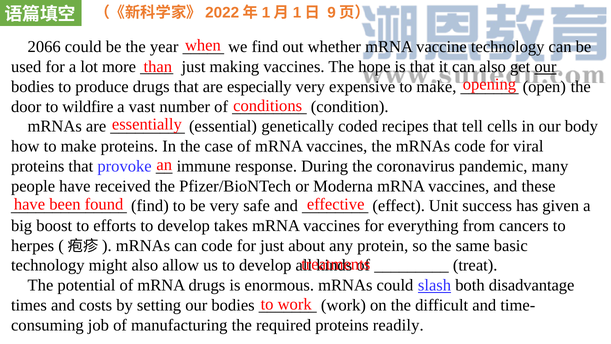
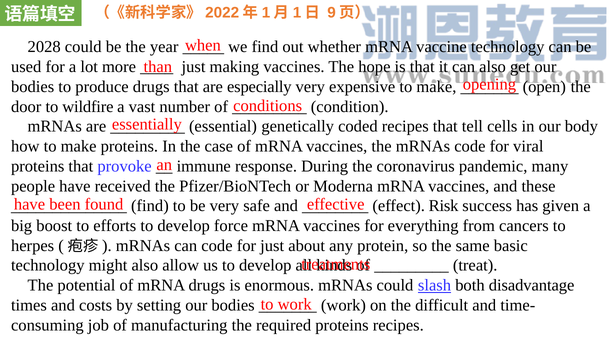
2066: 2066 -> 2028
our at (545, 67) underline: present -> none
Unit: Unit -> Risk
takes: takes -> force
proteins readily: readily -> recipes
